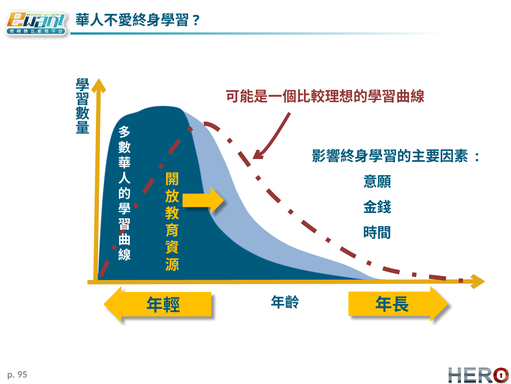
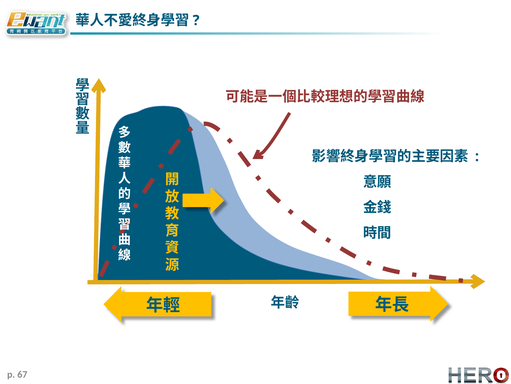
95: 95 -> 67
